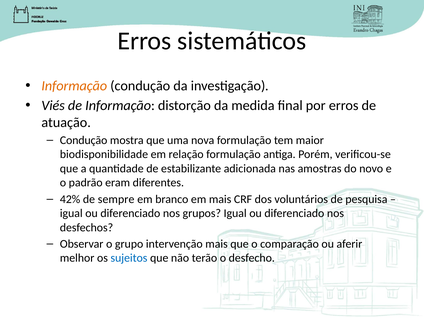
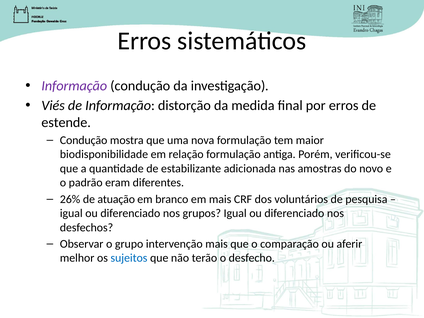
Informação at (74, 86) colour: orange -> purple
atuação: atuação -> estende
42%: 42% -> 26%
sempre: sempre -> atuação
